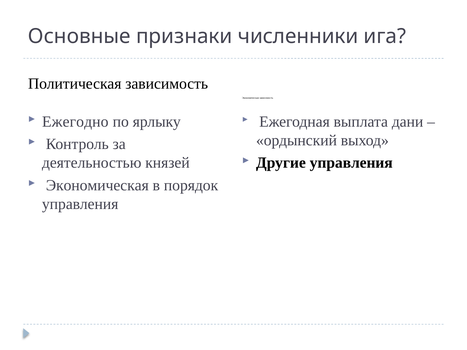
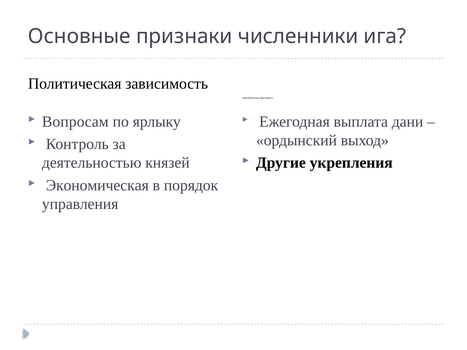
Ежегодно: Ежегодно -> Вопросам
Другие управления: управления -> укрепления
